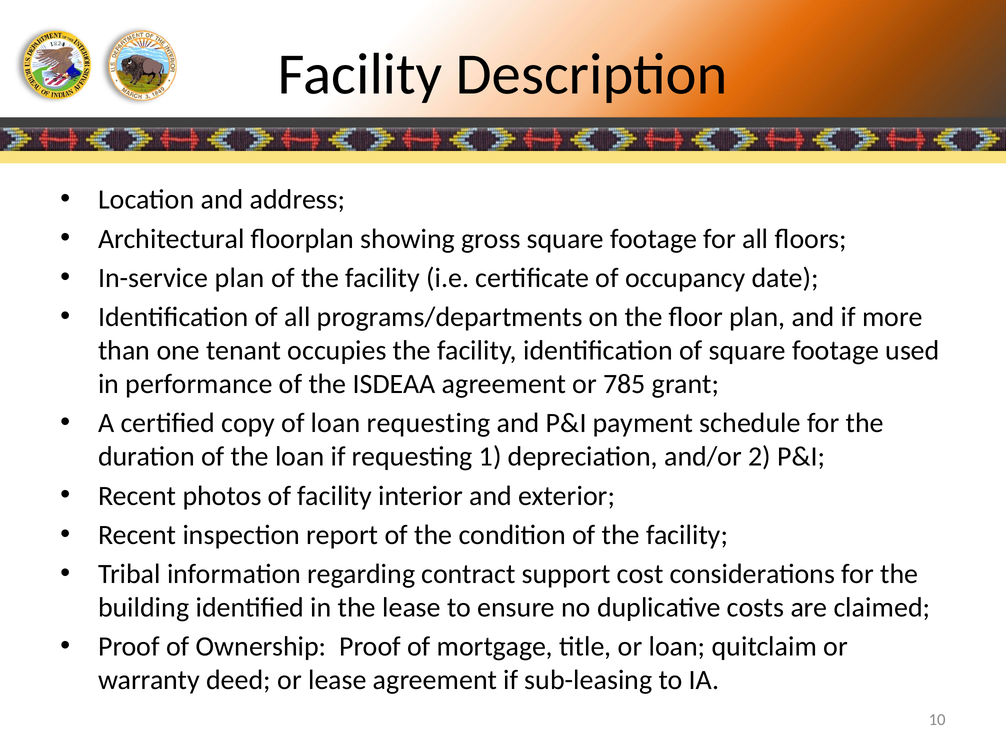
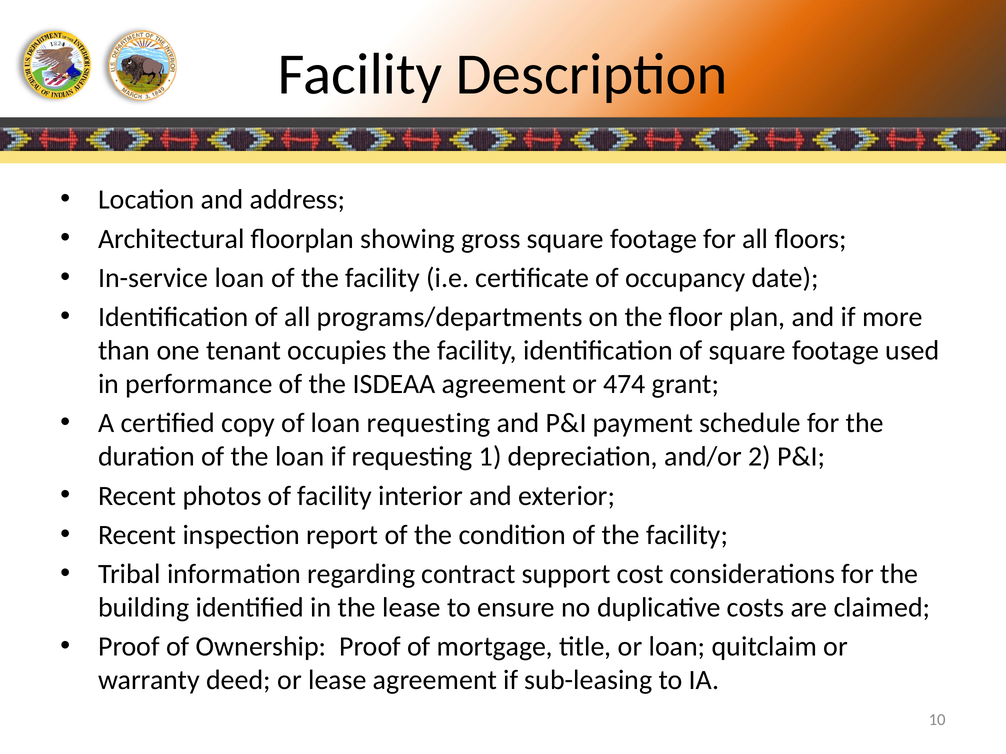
In-service plan: plan -> loan
785: 785 -> 474
